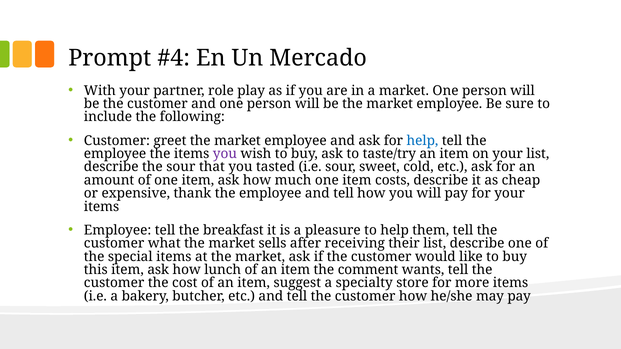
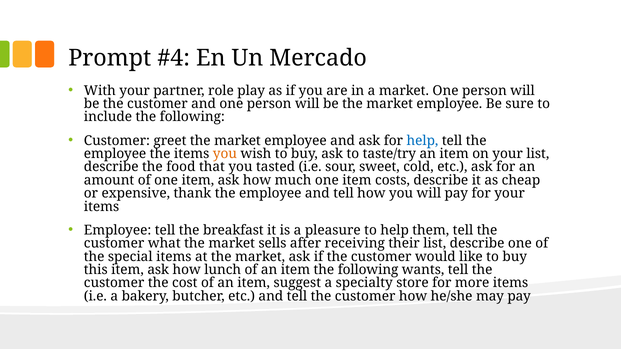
you at (225, 154) colour: purple -> orange
the sour: sour -> food
item the comment: comment -> following
